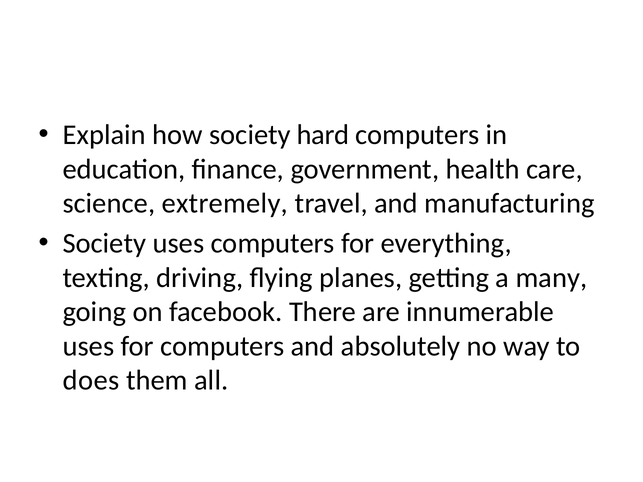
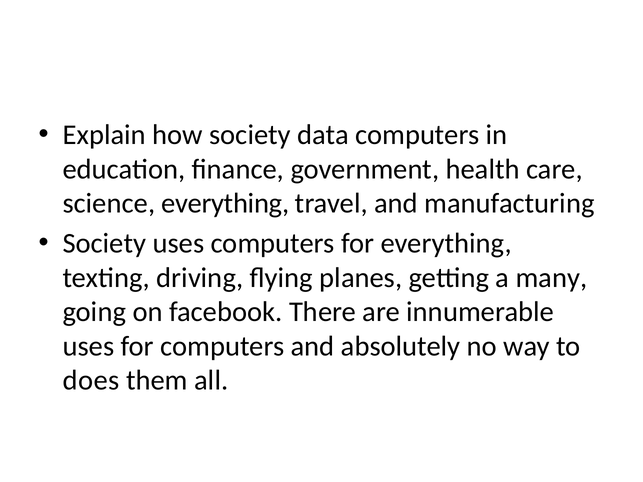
hard: hard -> data
science extremely: extremely -> everything
